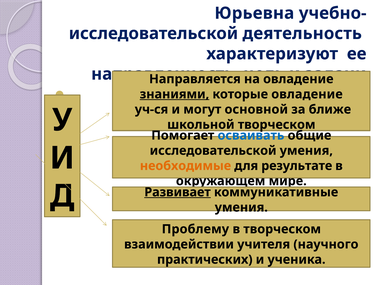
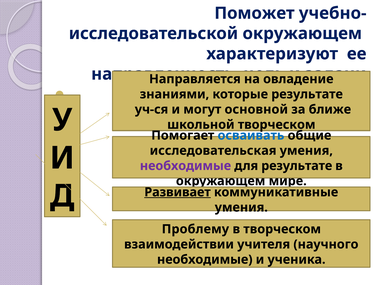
Юрьевна: Юрьевна -> Поможет
деятельность at (302, 33): деятельность -> окружающем
знаниями underline: present -> none
которые овладение: овладение -> результате
исследовательской at (213, 150): исследовательской -> исследовательская
необходимые at (185, 165) colour: orange -> purple
практических at (205, 259): практических -> необходимые
